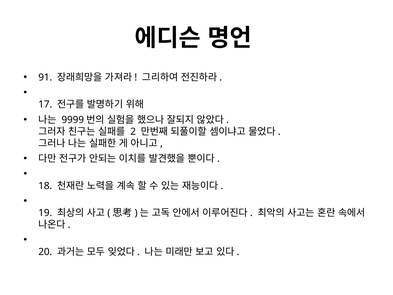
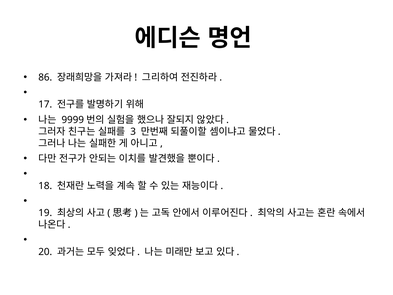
91: 91 -> 86
2: 2 -> 3
